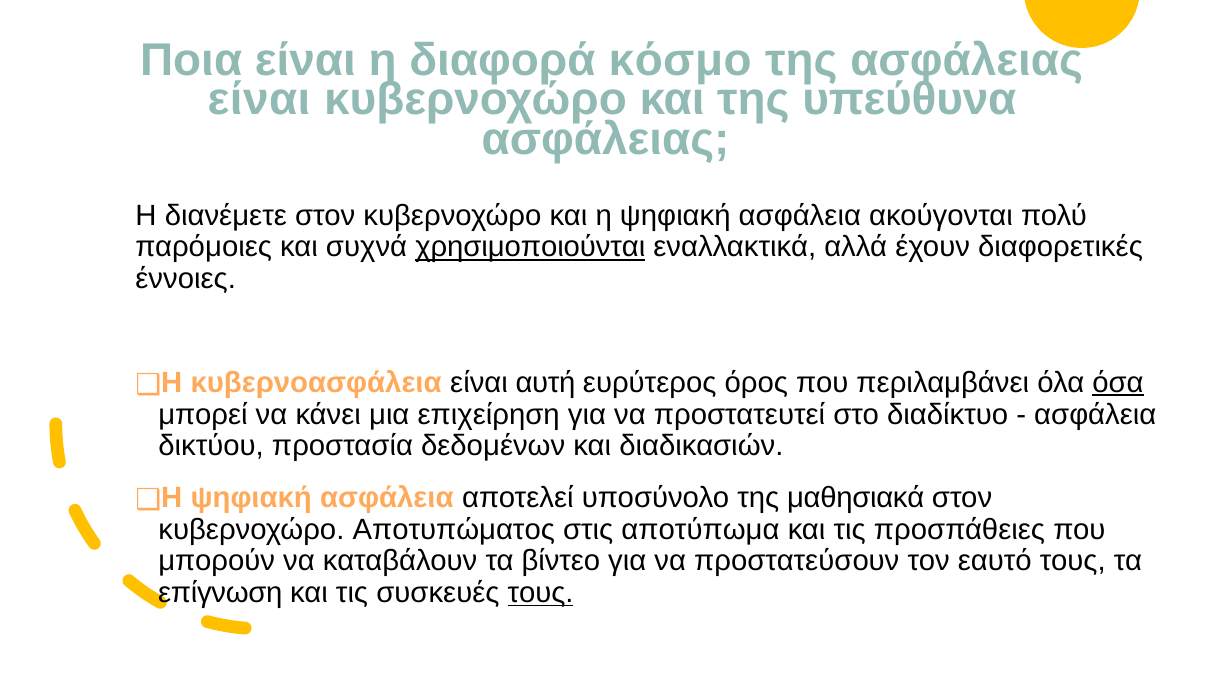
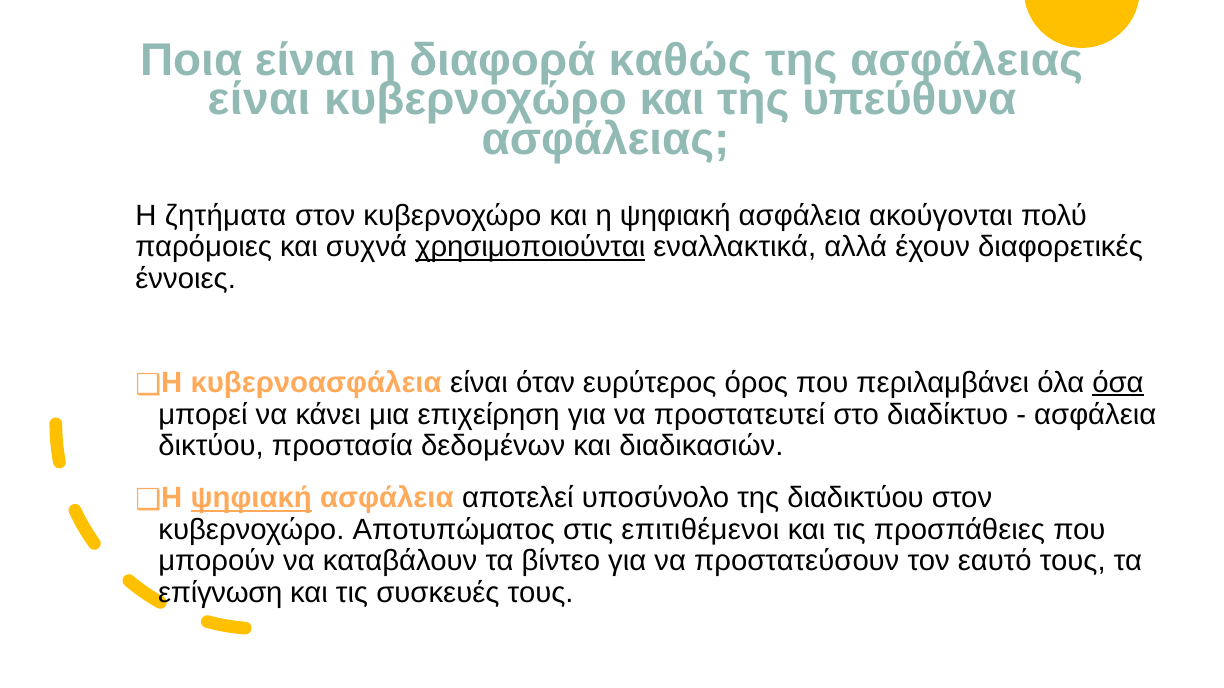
κόσμο: κόσμο -> καθώς
διανέμετε: διανέμετε -> ζητήματα
αυτή: αυτή -> όταν
ψηφιακή at (251, 498) underline: none -> present
μαθησιακά: μαθησιακά -> διαδικτύου
αποτύπωμα: αποτύπωμα -> επιτιθέμενοι
τους at (541, 593) underline: present -> none
